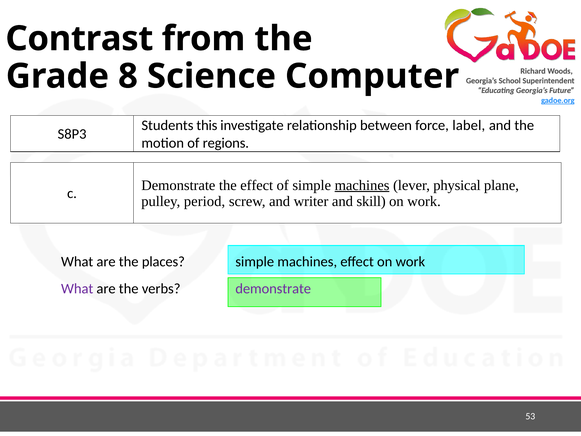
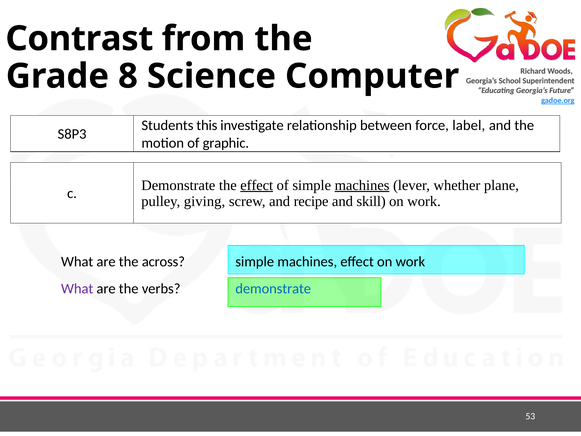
regions: regions -> graphic
effect at (257, 185) underline: none -> present
physical: physical -> whether
period: period -> giving
writer: writer -> recipe
places: places -> across
demonstrate at (273, 289) colour: purple -> blue
